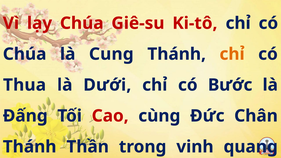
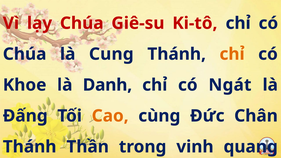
Thua: Thua -> Khoe
Dưới: Dưới -> Danh
Bước: Bước -> Ngát
Cao colour: red -> orange
